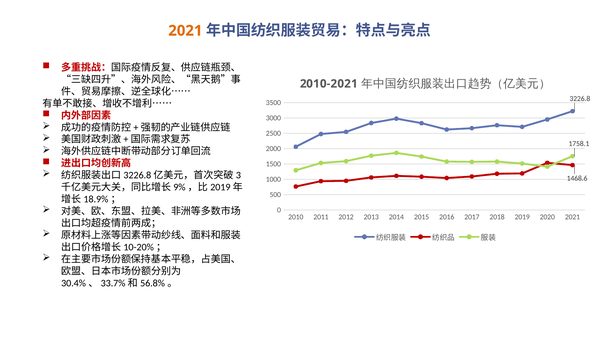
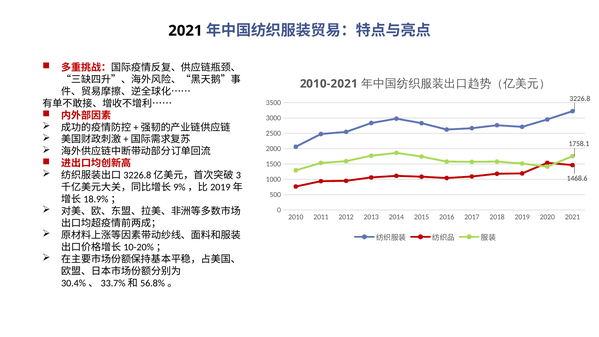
2021 at (185, 31) colour: orange -> black
